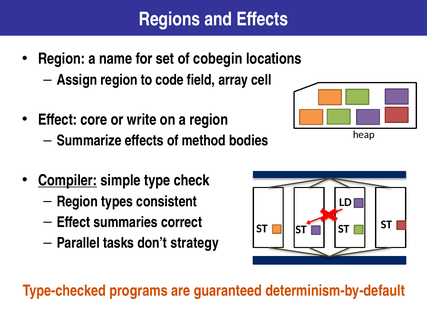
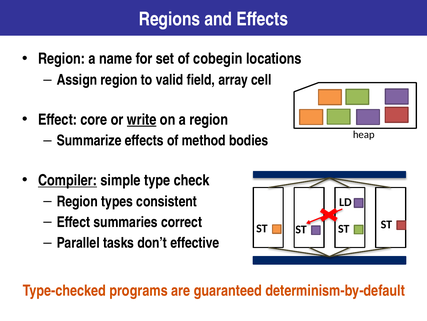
code: code -> valid
write underline: none -> present
strategy: strategy -> effective
